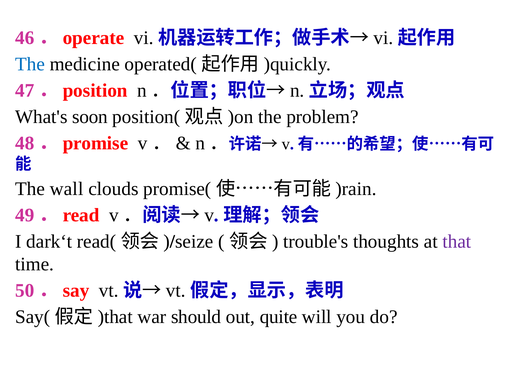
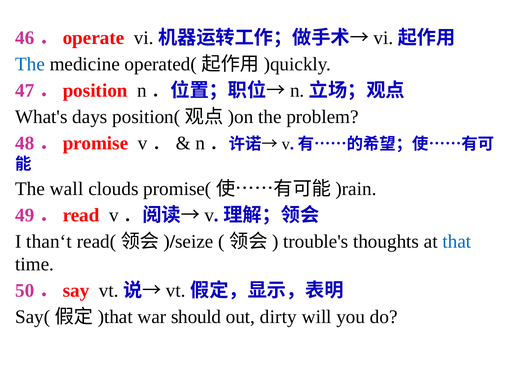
soon: soon -> days
dark‘t: dark‘t -> than‘t
that colour: purple -> blue
quite: quite -> dirty
